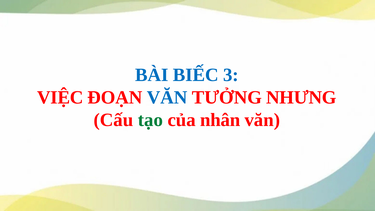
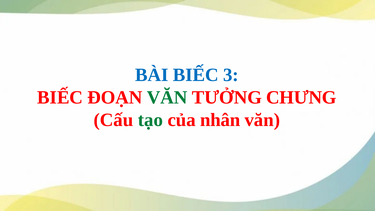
VIỆC at (60, 97): VIỆC -> BIẾC
VĂN at (167, 97) colour: blue -> green
NHƯNG: NHƯNG -> CHƯNG
